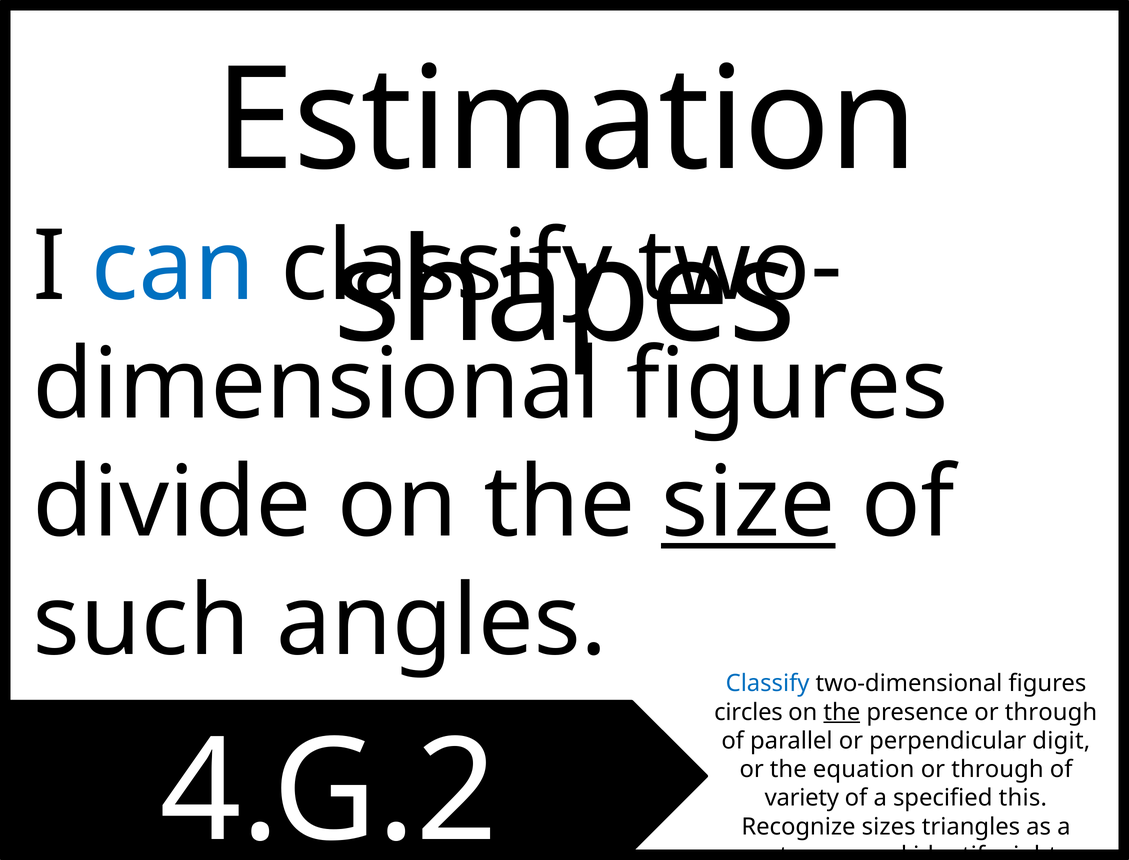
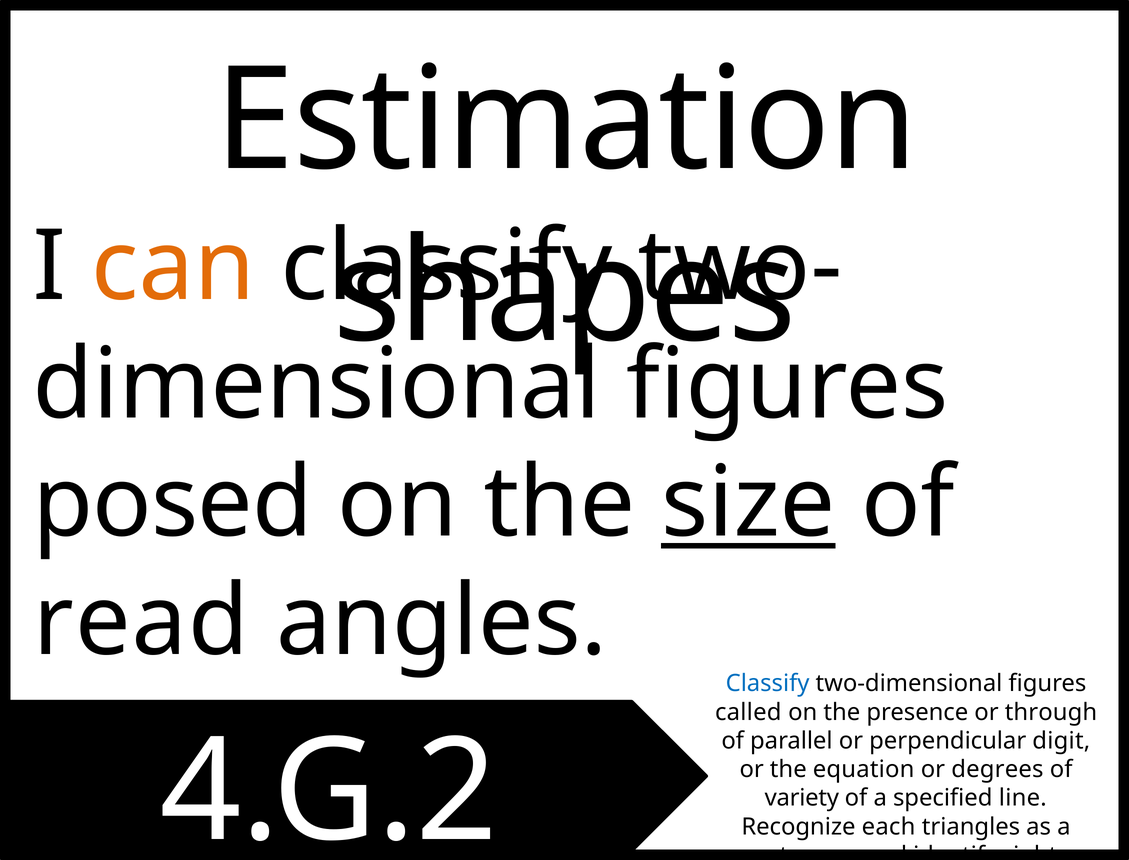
can colour: blue -> orange
divide: divide -> posed
such: such -> read
circles: circles -> called
the at (842, 712) underline: present -> none
through at (997, 770): through -> degrees
this: this -> line
sizes: sizes -> each
